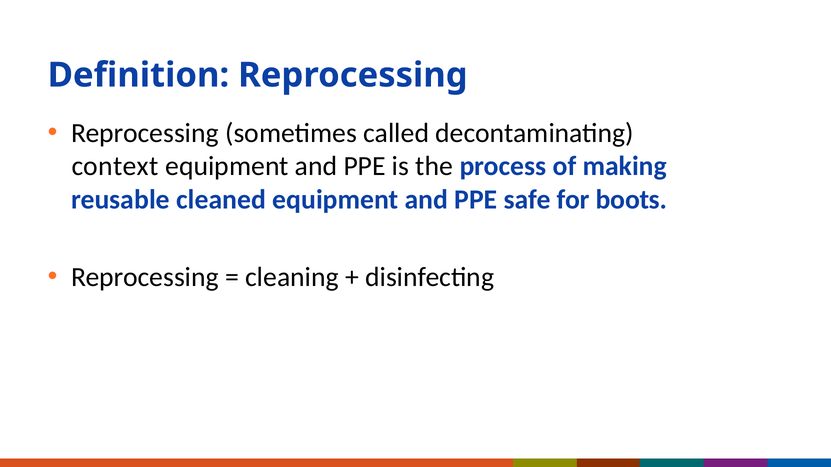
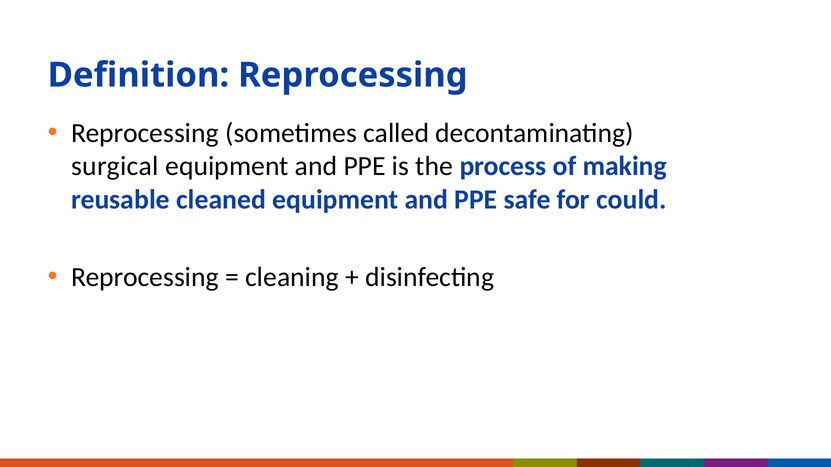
context: context -> surgical
boots: boots -> could
